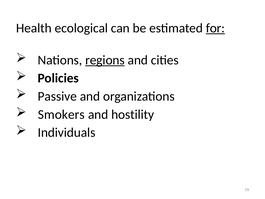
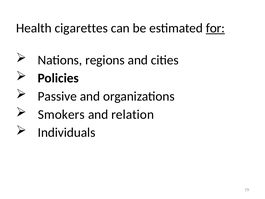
ecological: ecological -> cigarettes
regions underline: present -> none
hostility: hostility -> relation
